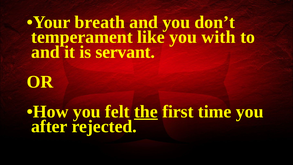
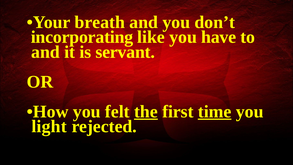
temperament: temperament -> incorporating
with: with -> have
time underline: none -> present
after: after -> light
